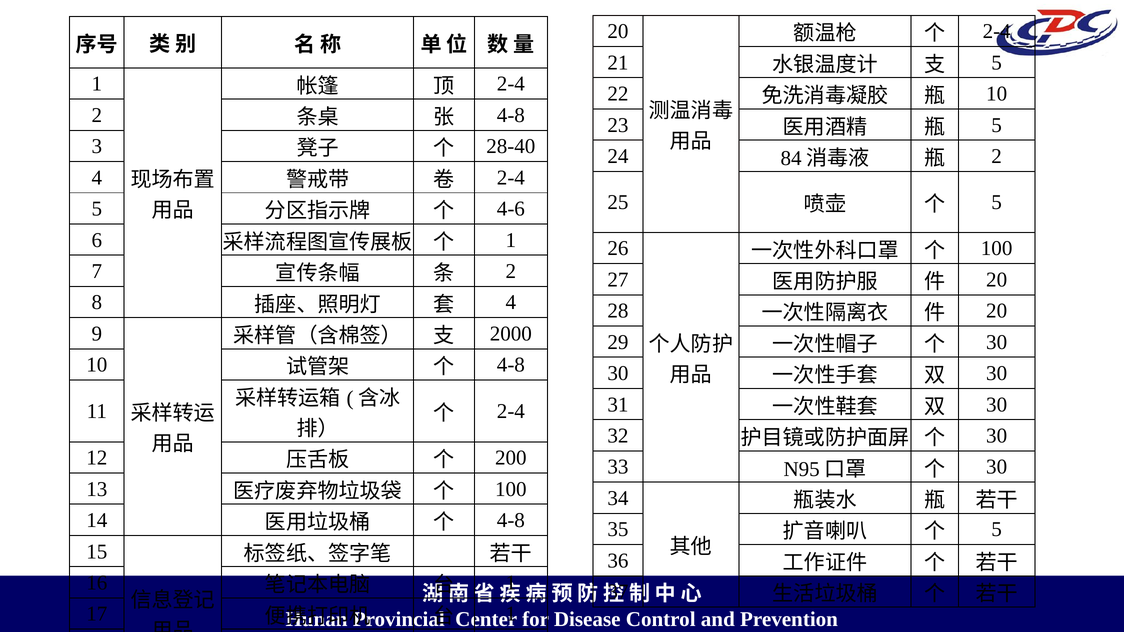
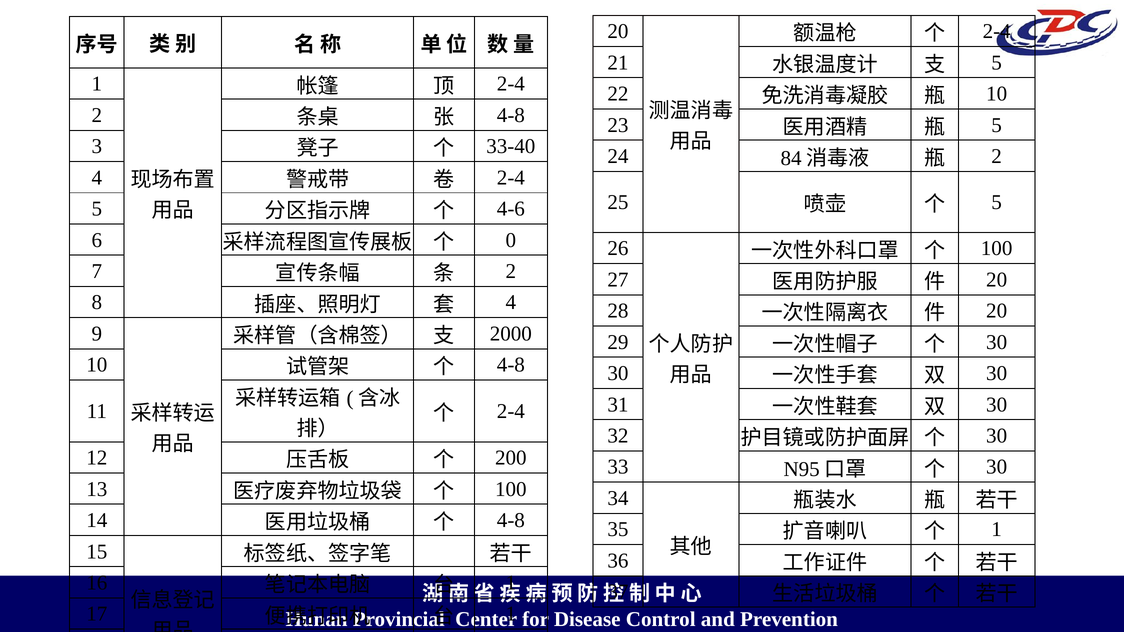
28-40: 28-40 -> 33-40
1 at (511, 240): 1 -> 0
5 at (997, 530): 5 -> 1
